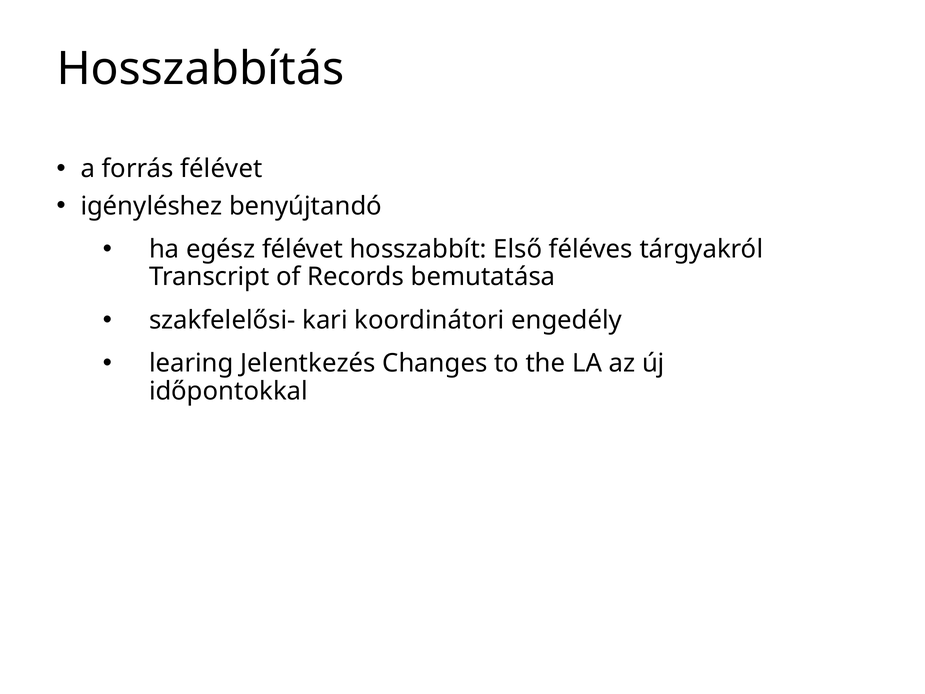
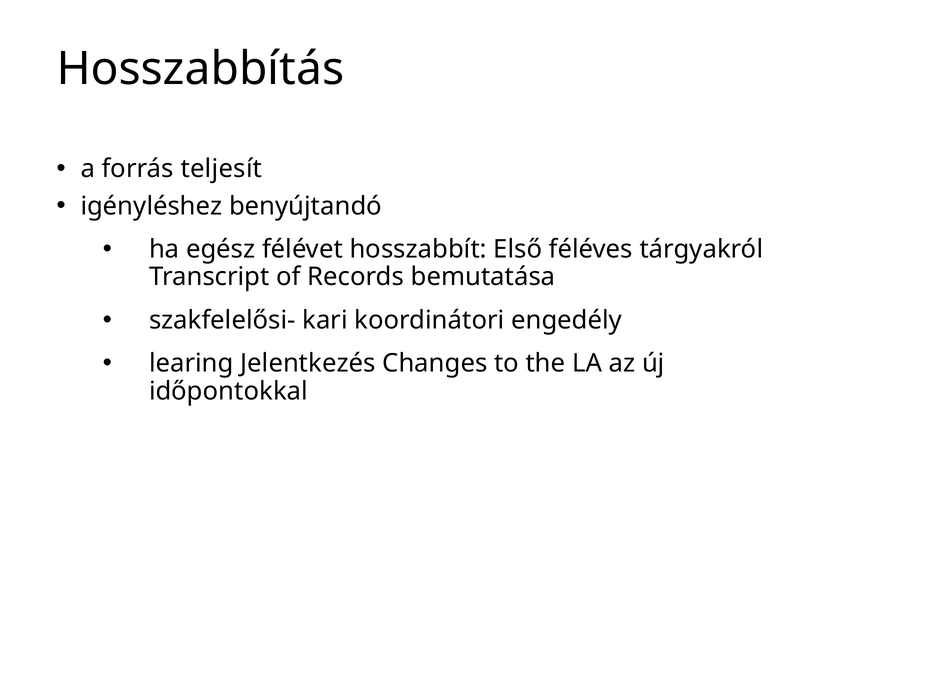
forrás félévet: félévet -> teljesít
